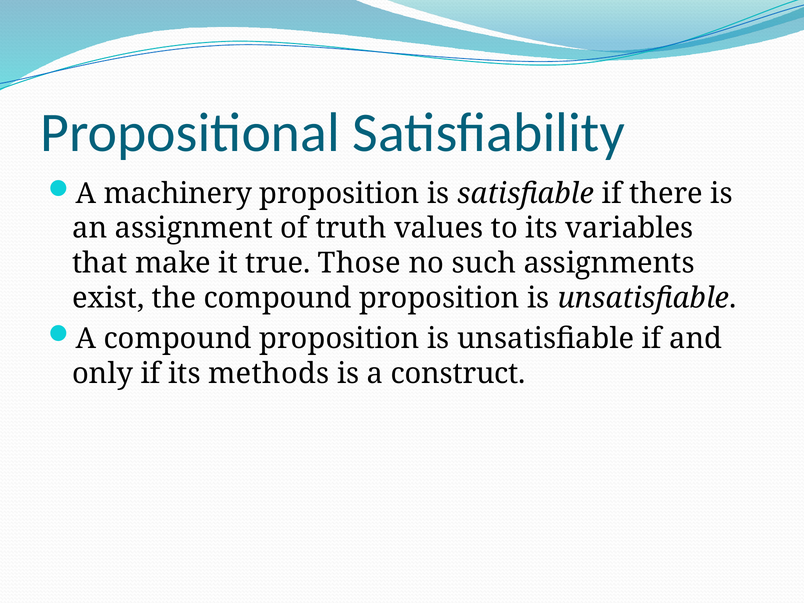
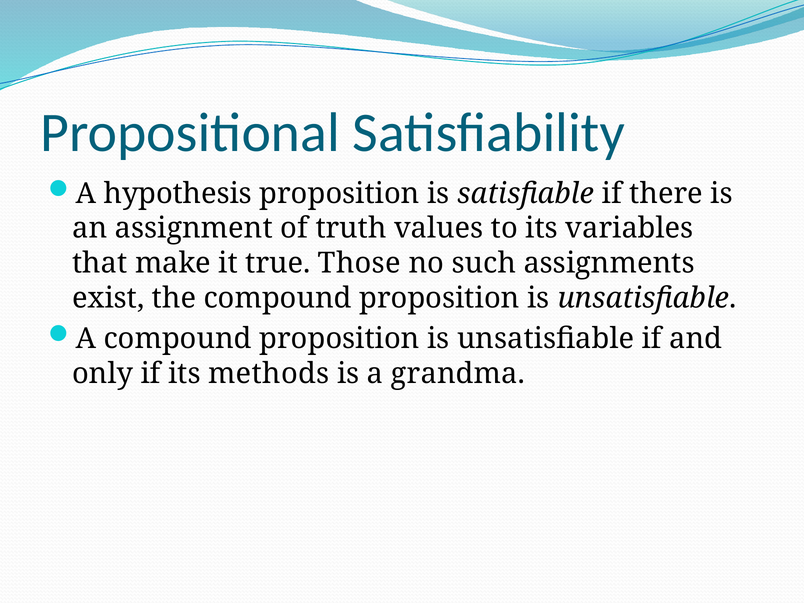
machinery: machinery -> hypothesis
construct: construct -> grandma
